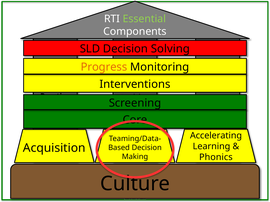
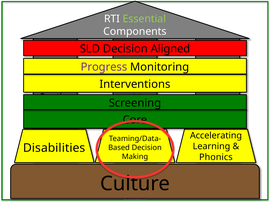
Solving: Solving -> Aligned
Progress colour: orange -> purple
Acquisition: Acquisition -> Disabilities
